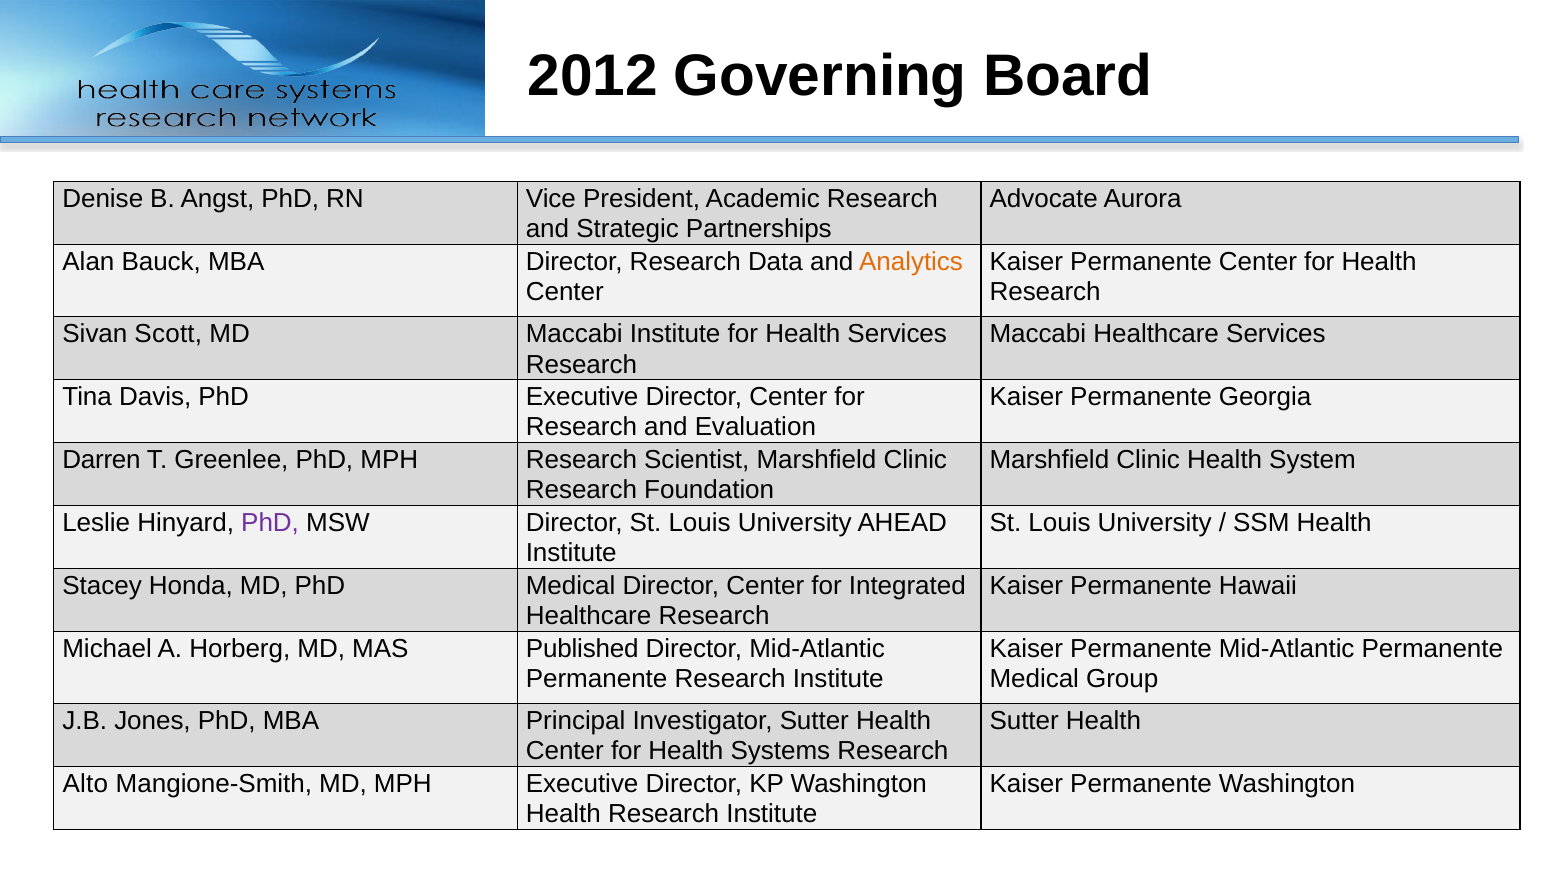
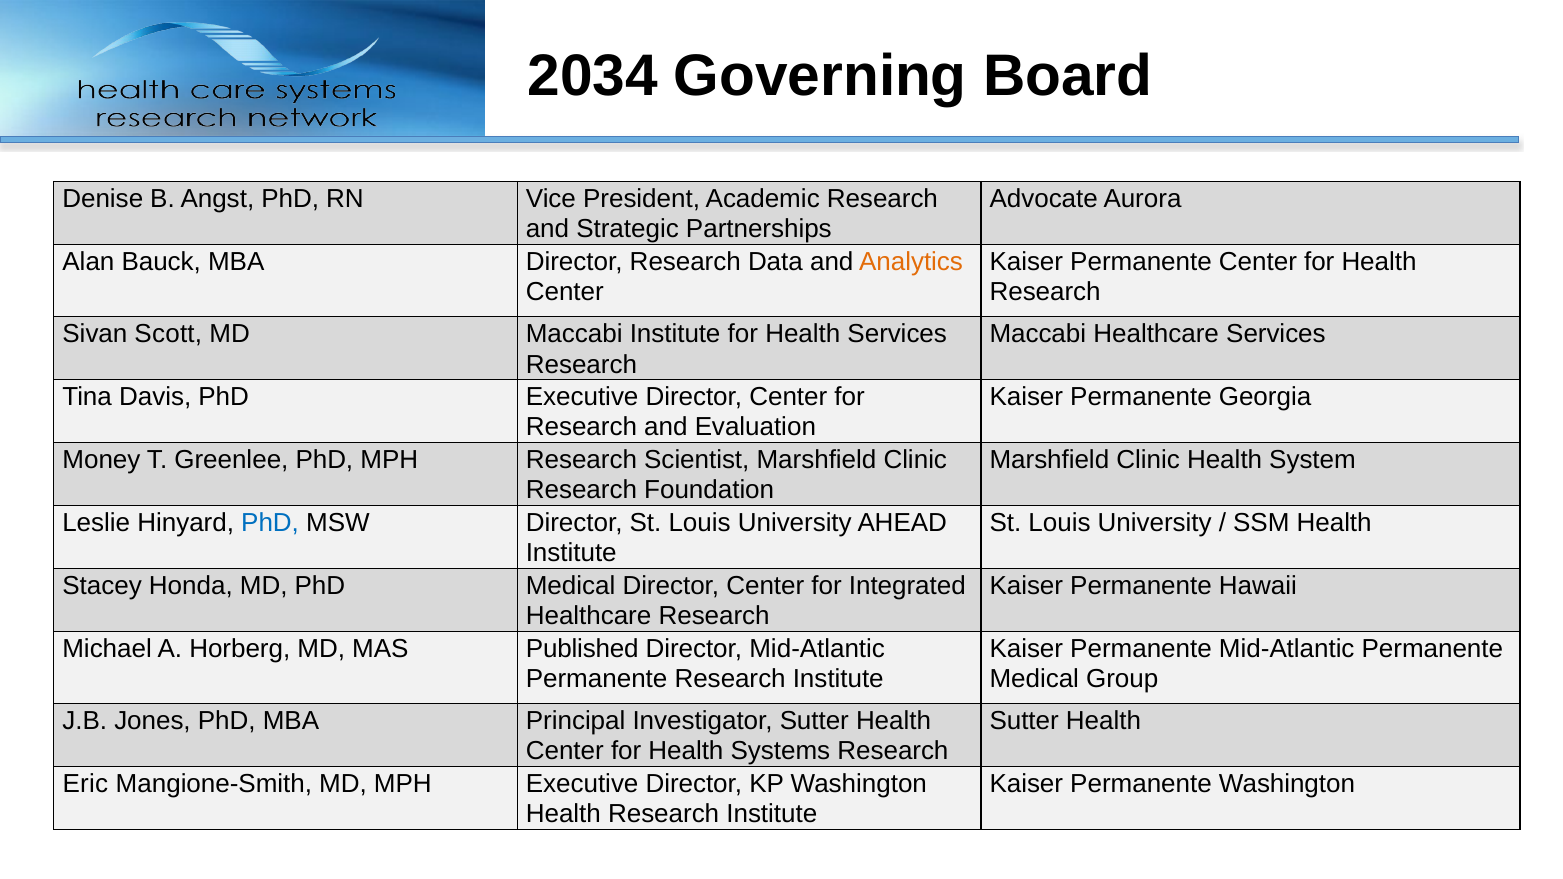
2012: 2012 -> 2034
Darren: Darren -> Money
PhD at (270, 523) colour: purple -> blue
Alto: Alto -> Eric
